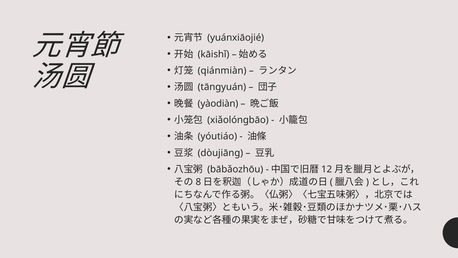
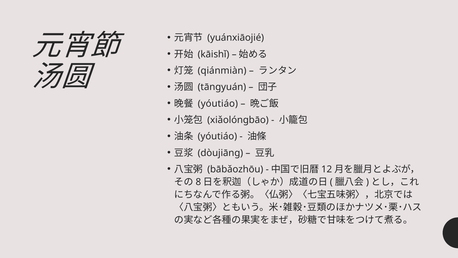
yàodiàn at (218, 103): yàodiàn -> yóutiáo
